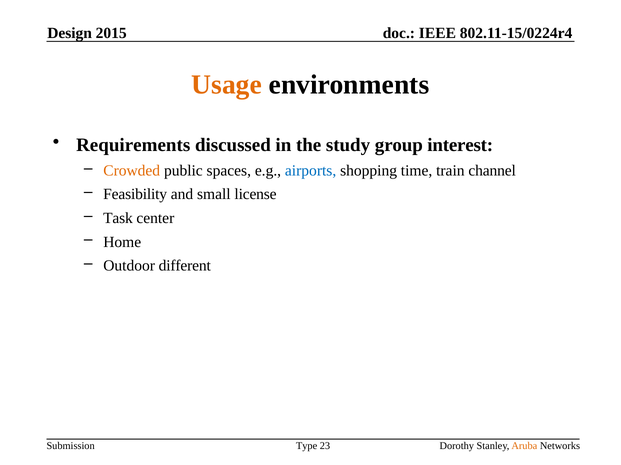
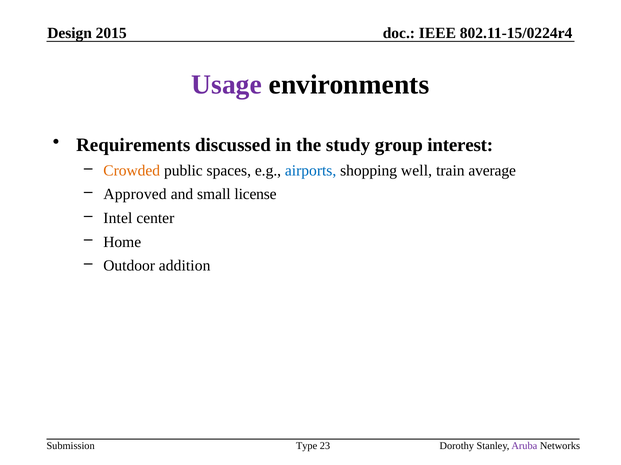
Usage colour: orange -> purple
time: time -> well
channel: channel -> average
Feasibility: Feasibility -> Approved
Task: Task -> Intel
different: different -> addition
Aruba colour: orange -> purple
